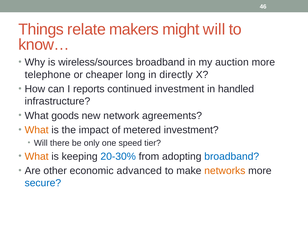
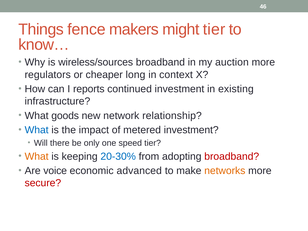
relate: relate -> fence
might will: will -> tier
telephone: telephone -> regulators
directly: directly -> context
handled: handled -> existing
agreements: agreements -> relationship
What at (37, 130) colour: orange -> blue
broadband at (232, 156) colour: blue -> red
other: other -> voice
secure colour: blue -> red
